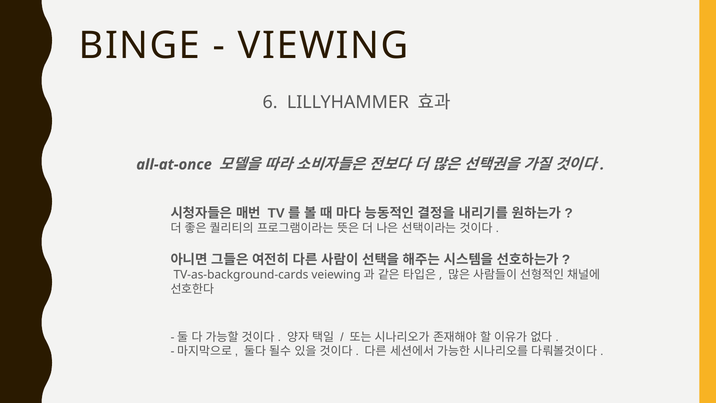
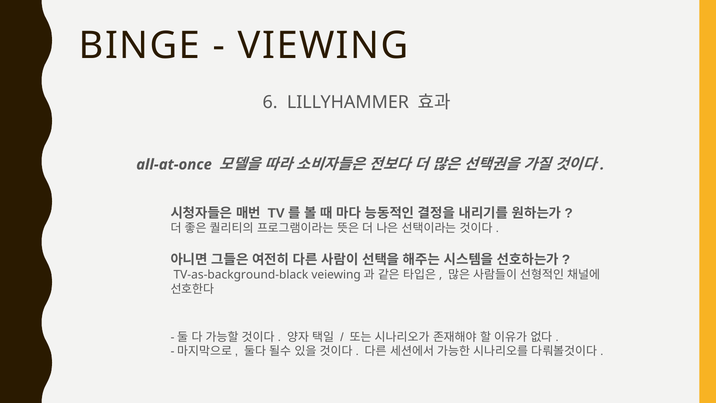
TV-as-background-cards: TV-as-background-cards -> TV-as-background-black
